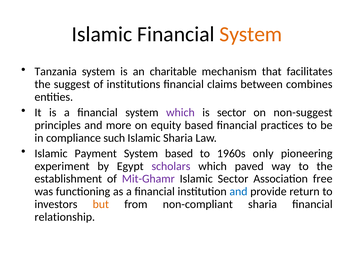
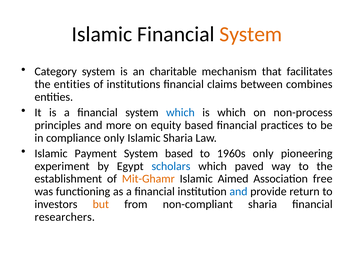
Tanzania: Tanzania -> Category
the suggest: suggest -> entities
which at (180, 113) colour: purple -> blue
is sector: sector -> which
non-suggest: non-suggest -> non-process
compliance such: such -> only
scholars colour: purple -> blue
Mit-Ghamr colour: purple -> orange
Islamic Sector: Sector -> Aimed
relationship: relationship -> researchers
